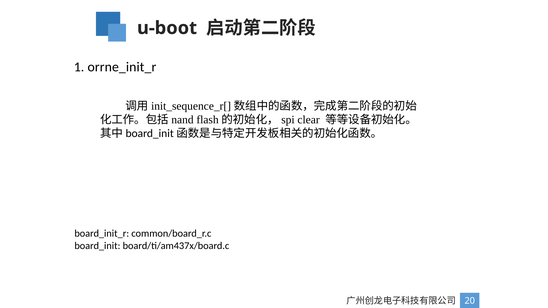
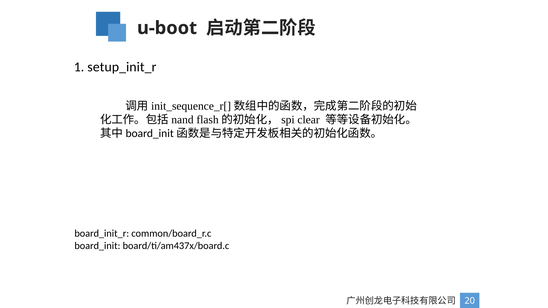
orrne_init_r: orrne_init_r -> setup_init_r
